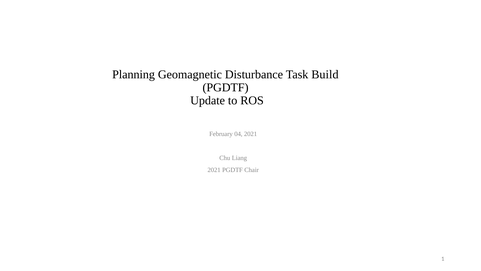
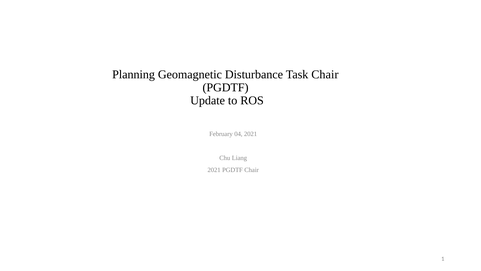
Task Build: Build -> Chair
